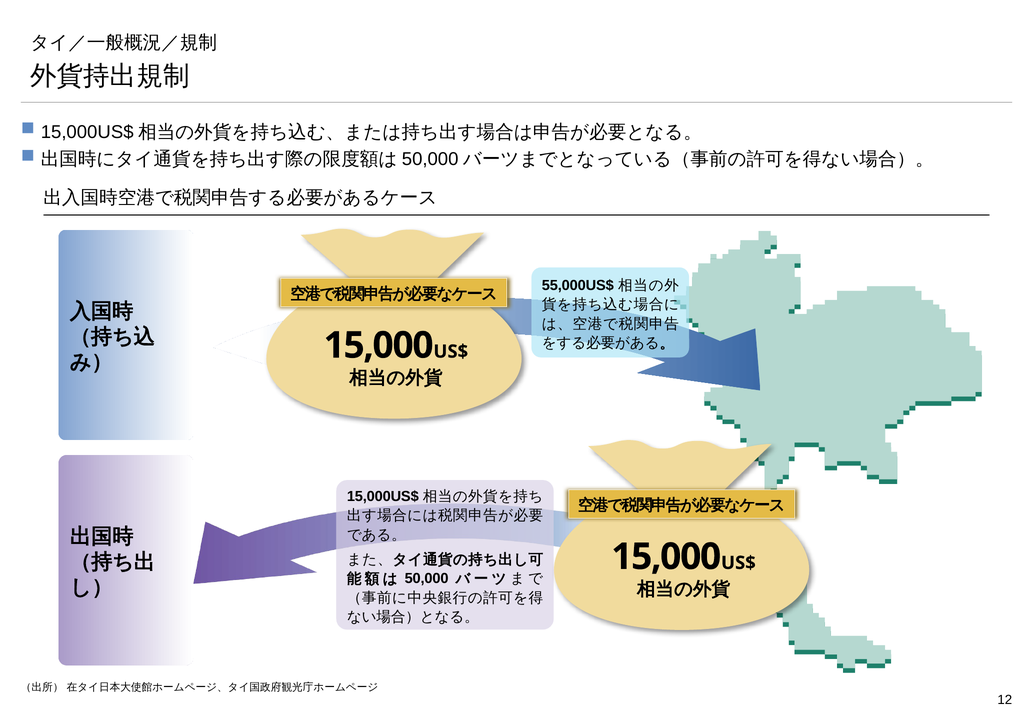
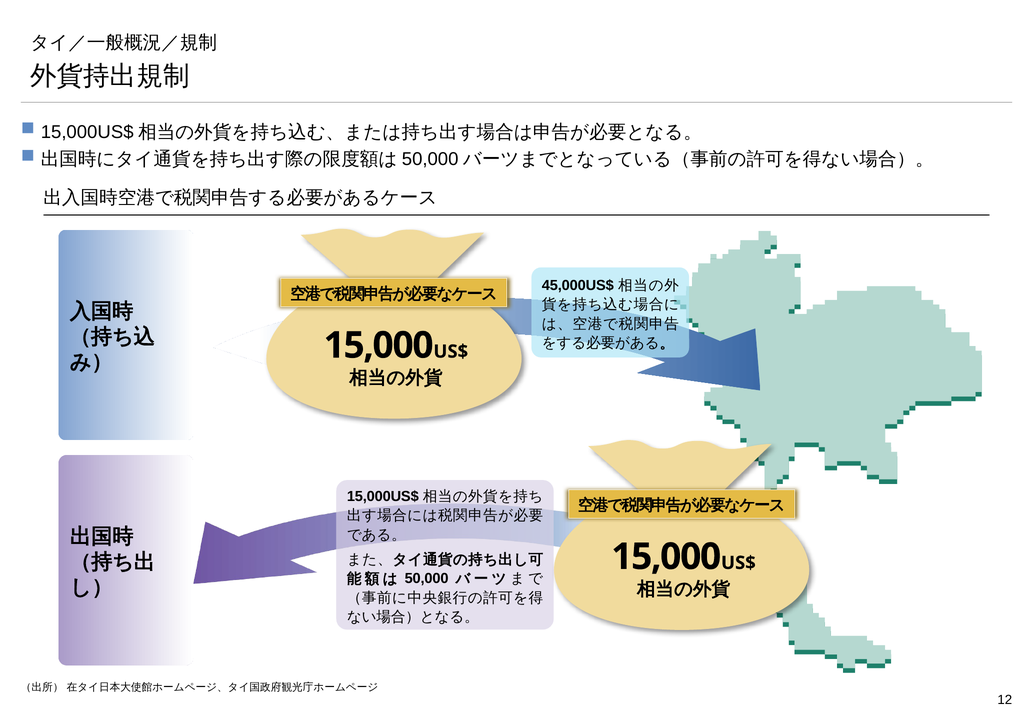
55,000US$: 55,000US$ -> 45,000US$
